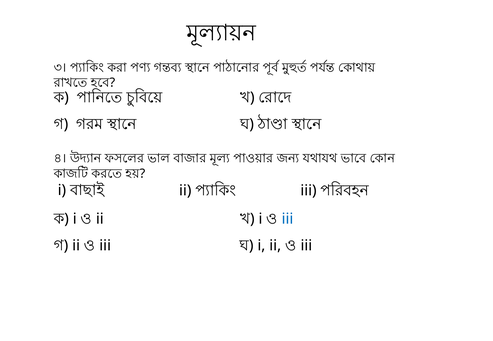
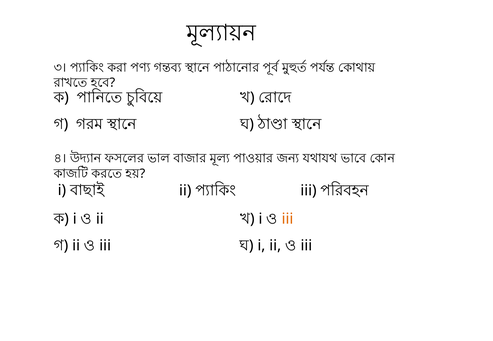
iii at (288, 219) colour: blue -> orange
